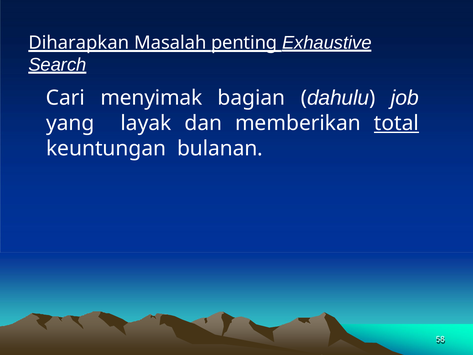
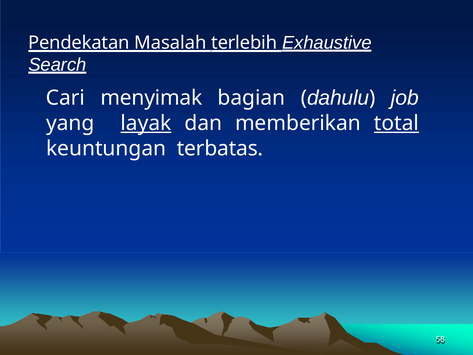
Diharapkan: Diharapkan -> Pendekatan
penting: penting -> terlebih
layak underline: none -> present
bulanan: bulanan -> terbatas
